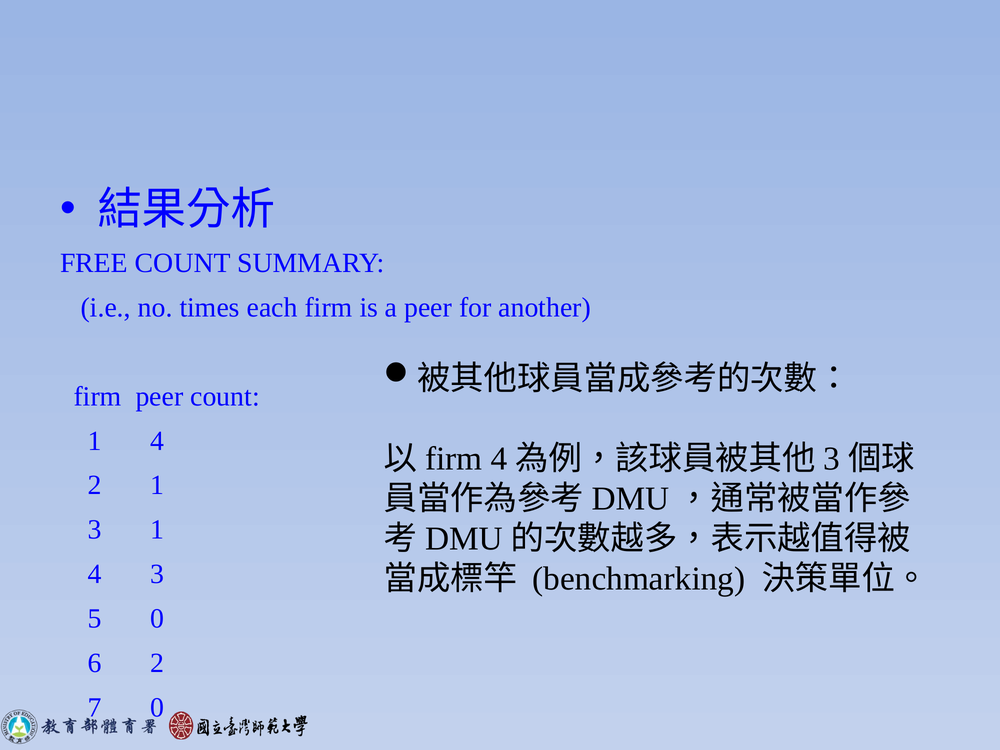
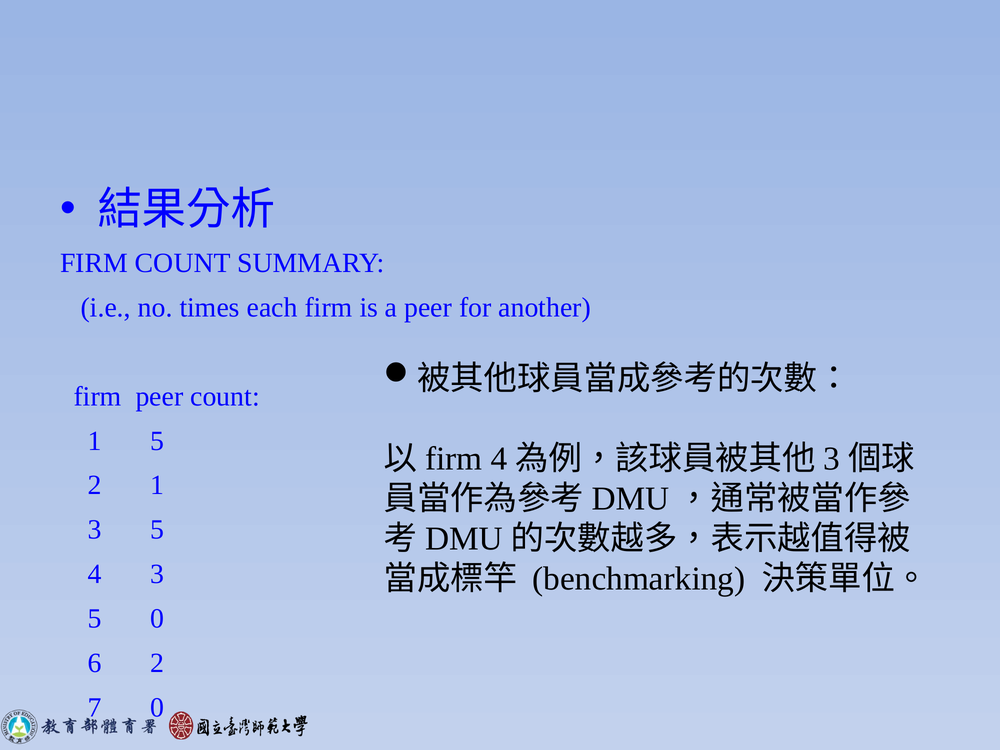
FREE at (94, 263): FREE -> FIRM
4 at (157, 441): 4 -> 5
1 at (157, 530): 1 -> 5
